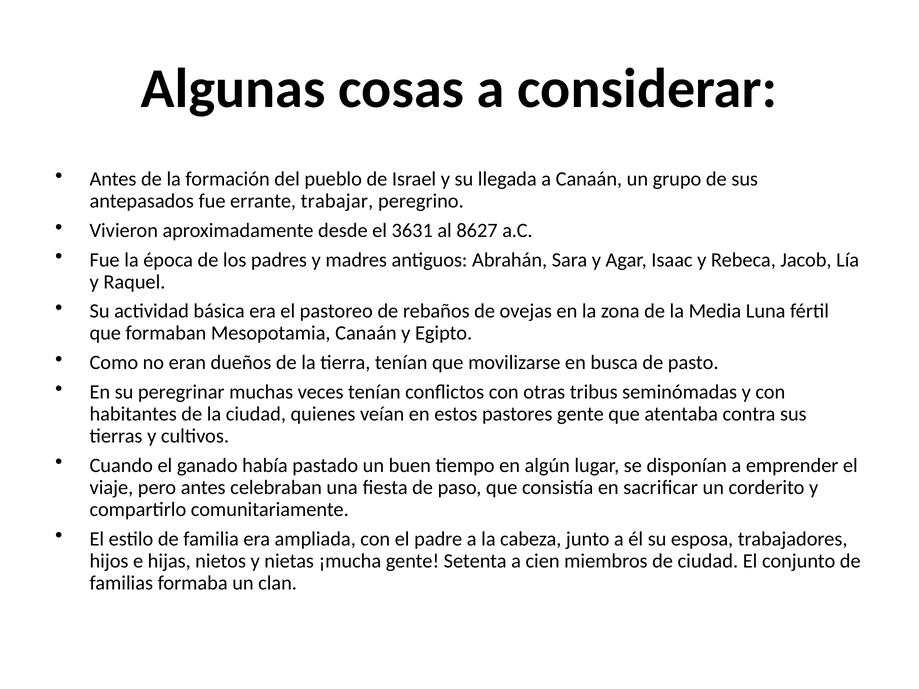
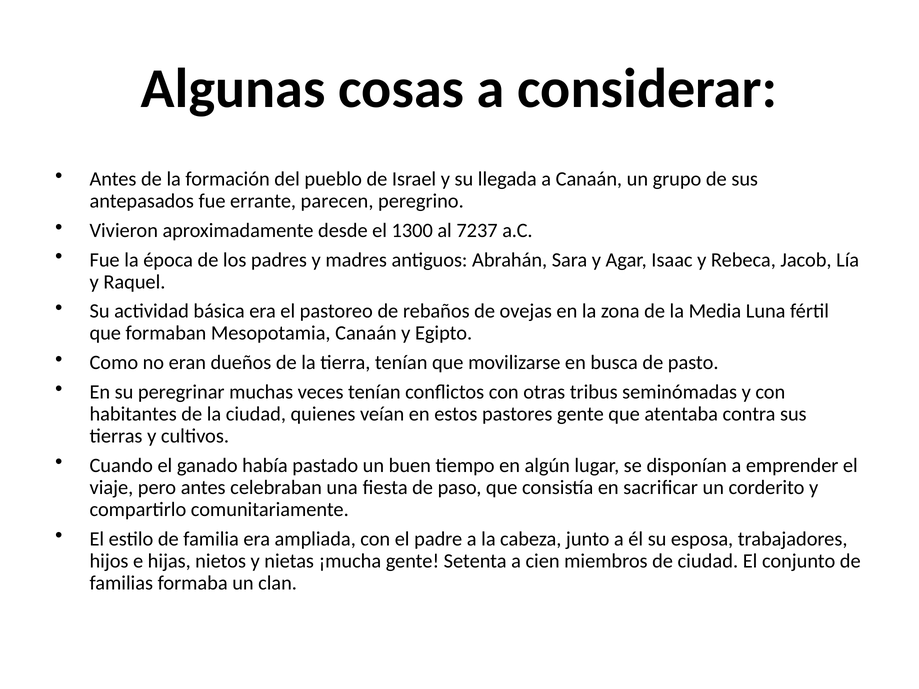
trabajar: trabajar -> parecen
3631: 3631 -> 1300
8627: 8627 -> 7237
